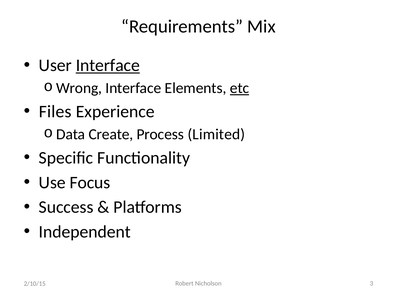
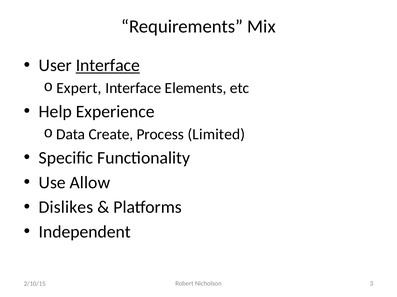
Wrong: Wrong -> Expert
etc underline: present -> none
Files: Files -> Help
Focus: Focus -> Allow
Success: Success -> Dislikes
